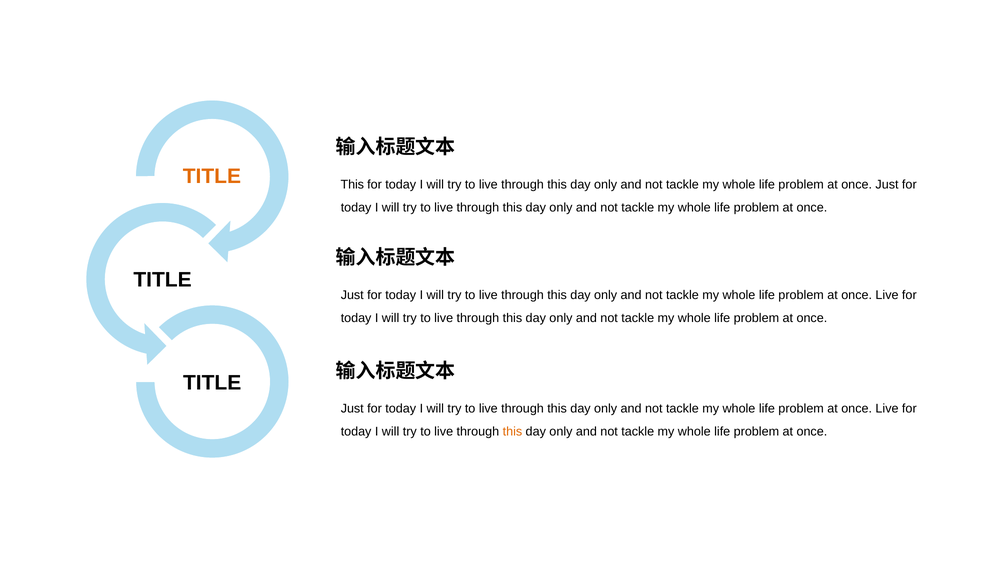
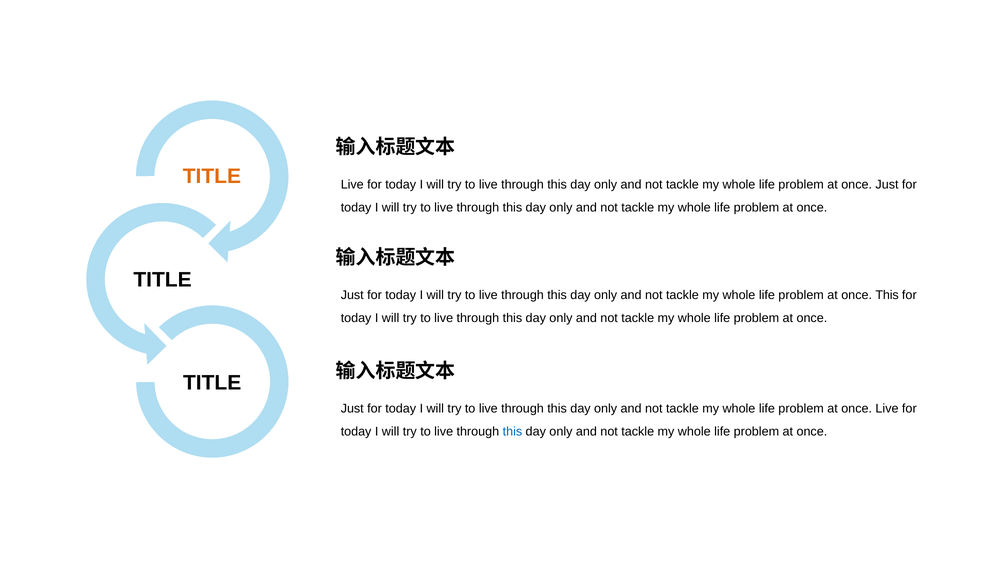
This at (352, 185): This -> Live
Live at (887, 295): Live -> This
this at (512, 432) colour: orange -> blue
